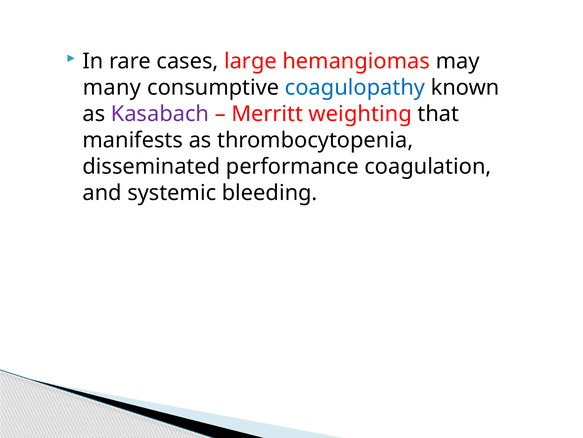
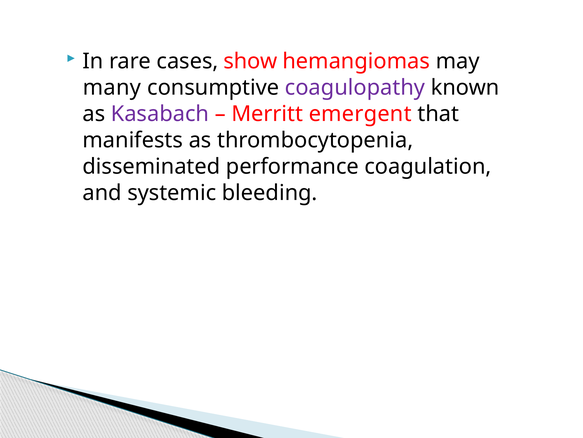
large: large -> show
coagulopathy colour: blue -> purple
weighting: weighting -> emergent
